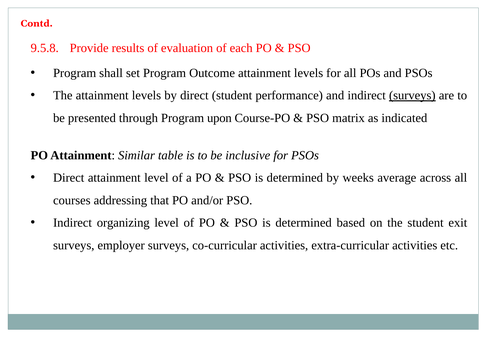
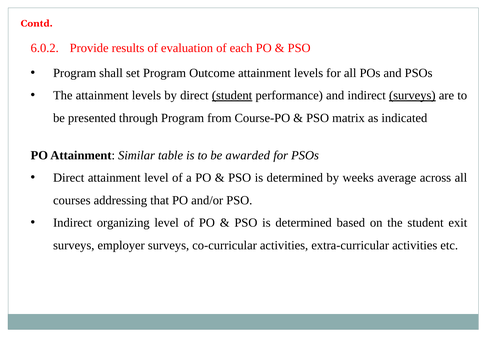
9.5.8: 9.5.8 -> 6.0.2
student at (232, 95) underline: none -> present
upon: upon -> from
inclusive: inclusive -> awarded
